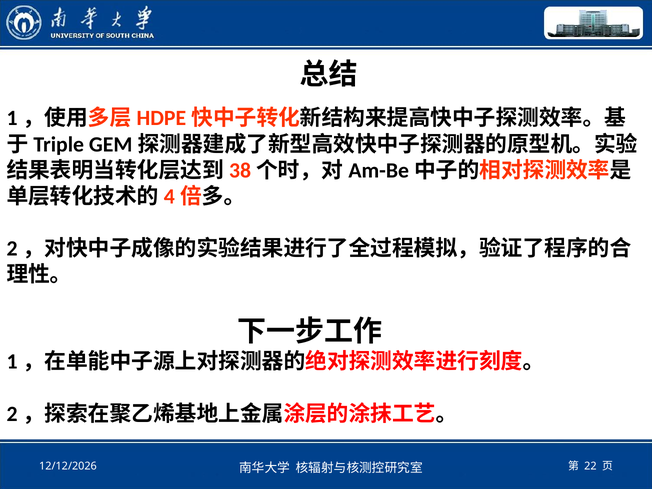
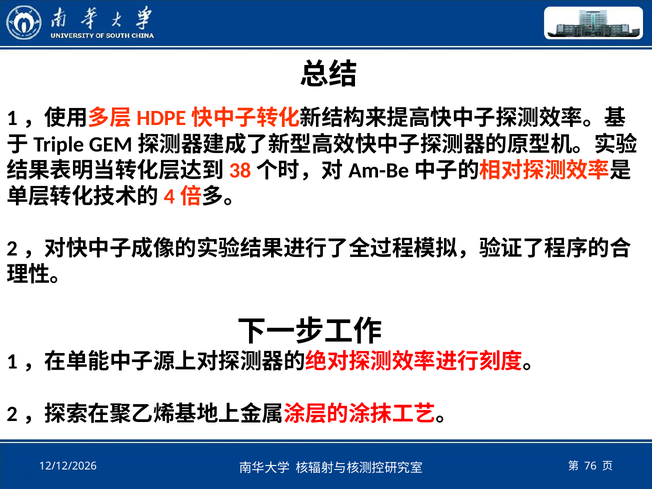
22: 22 -> 76
